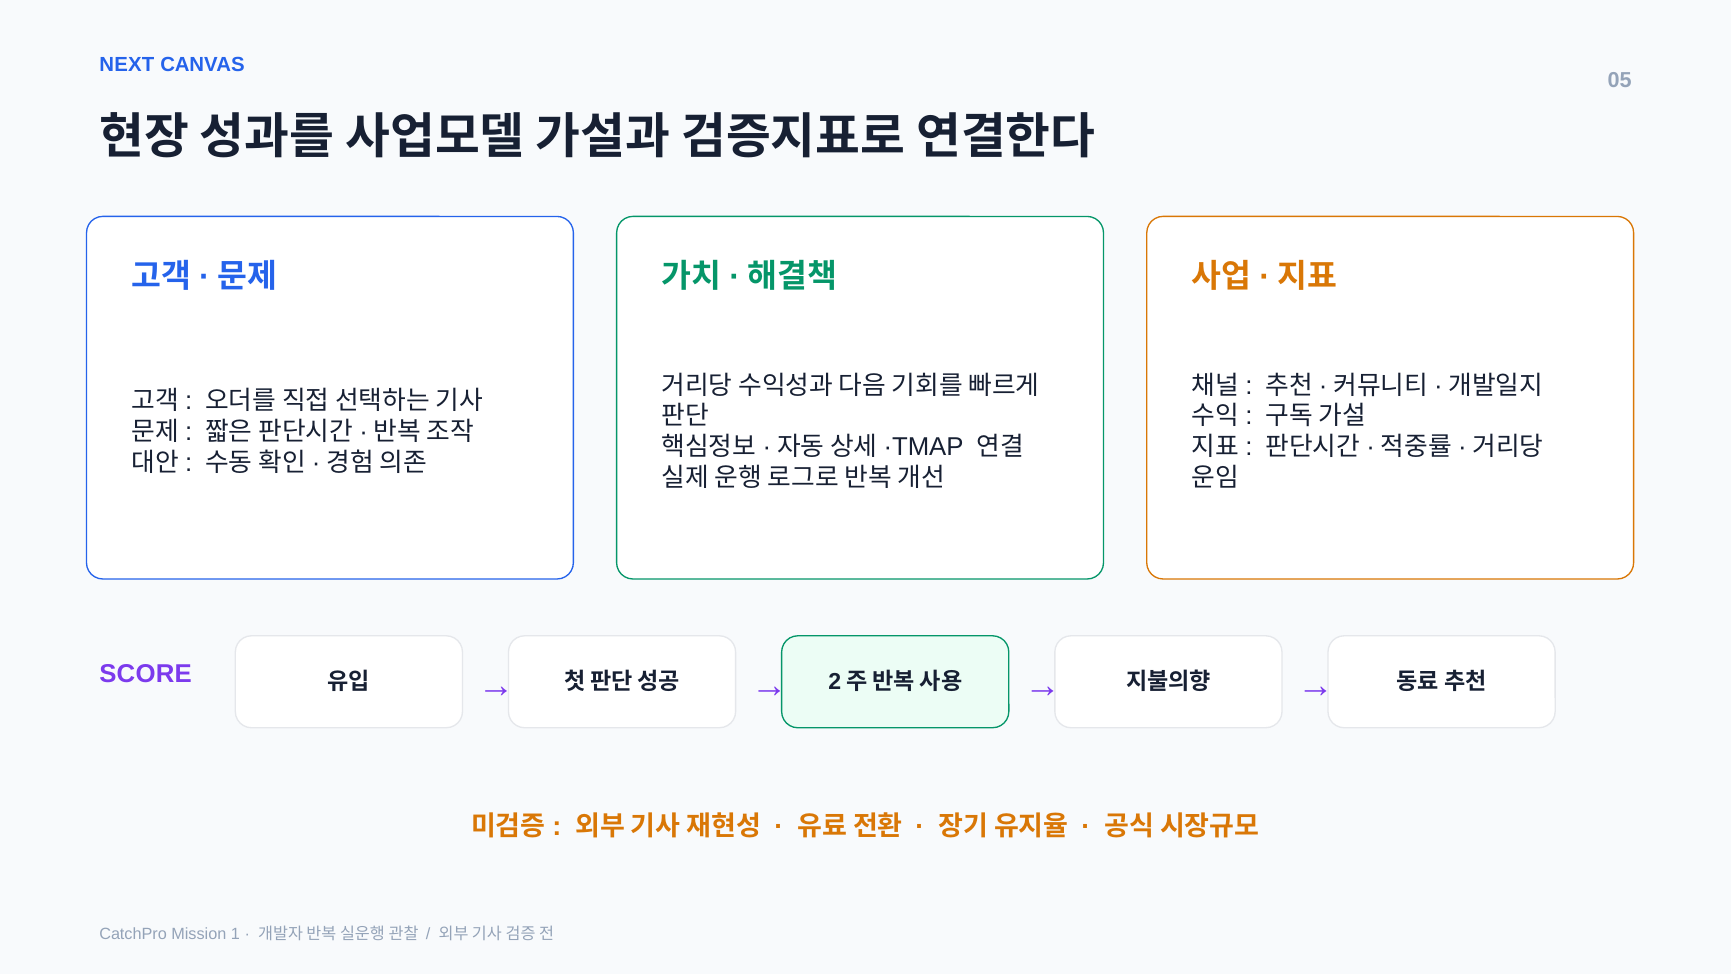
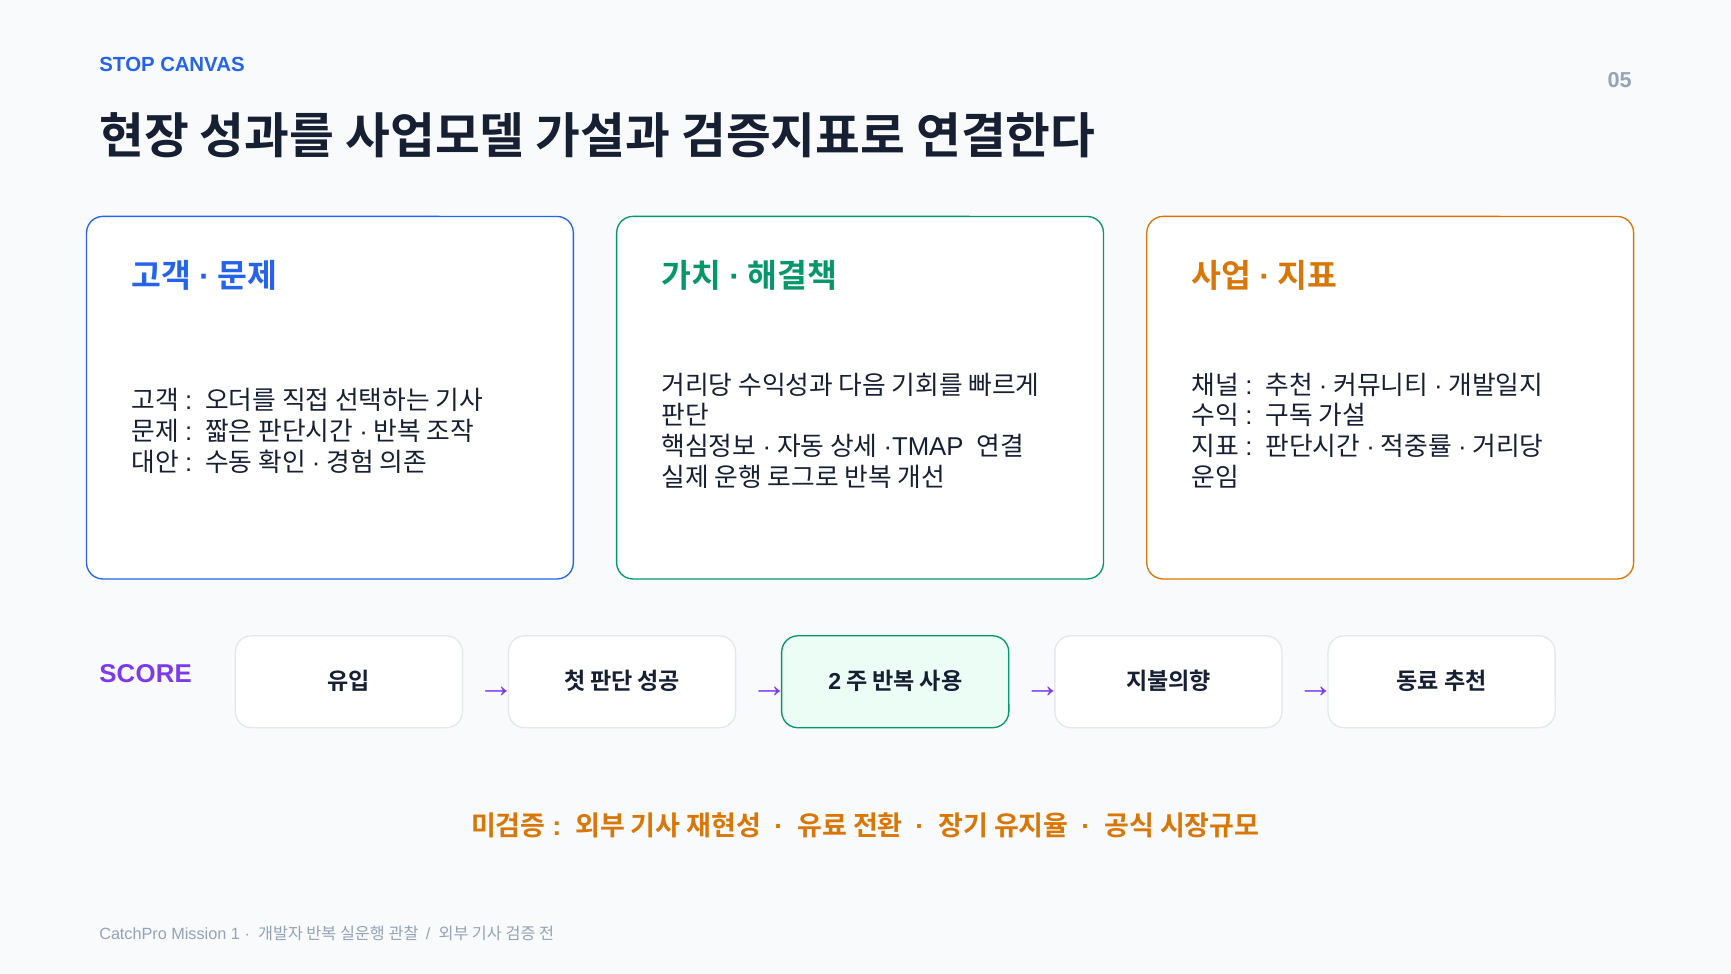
NEXT: NEXT -> STOP
